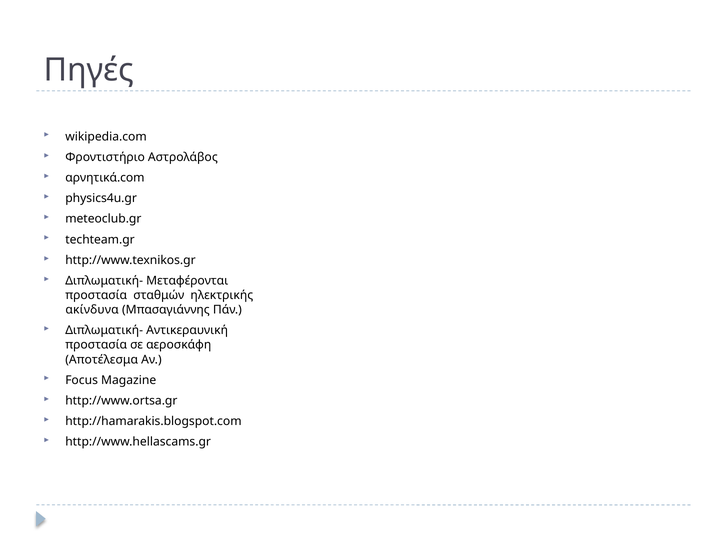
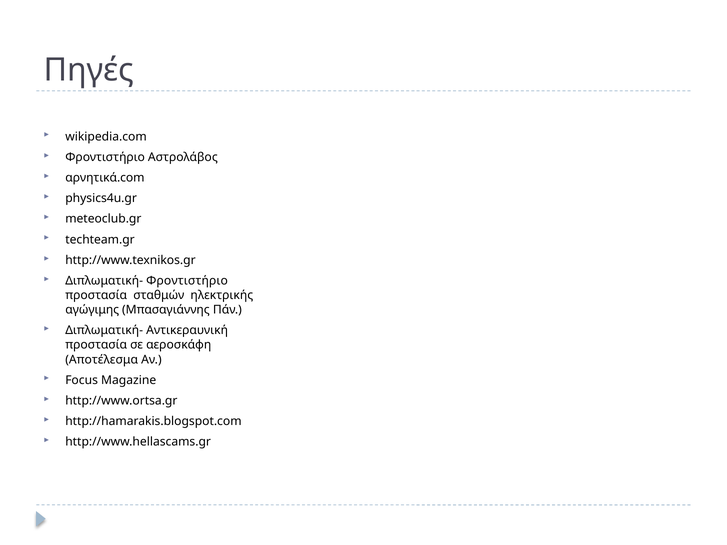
Διπλωματική- Μεταφέρονται: Μεταφέρονται -> Φροντιστήριο
ακίνδυνα: ακίνδυνα -> αγώγιμης
